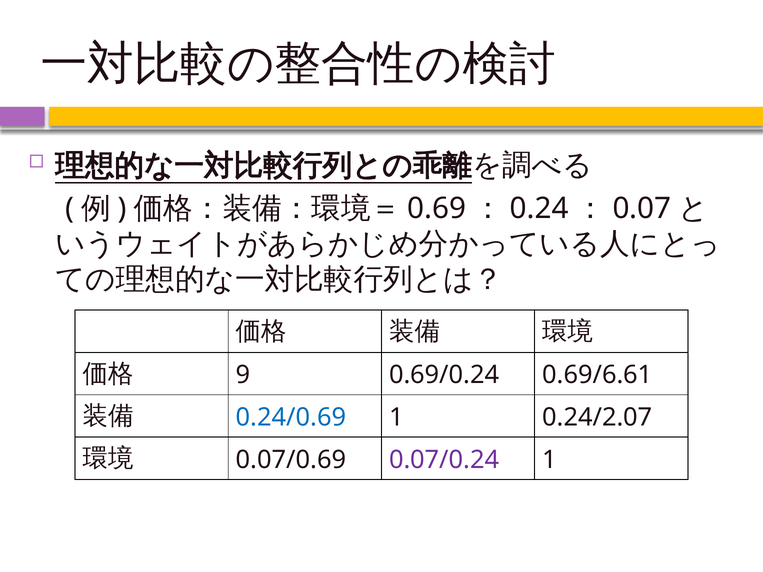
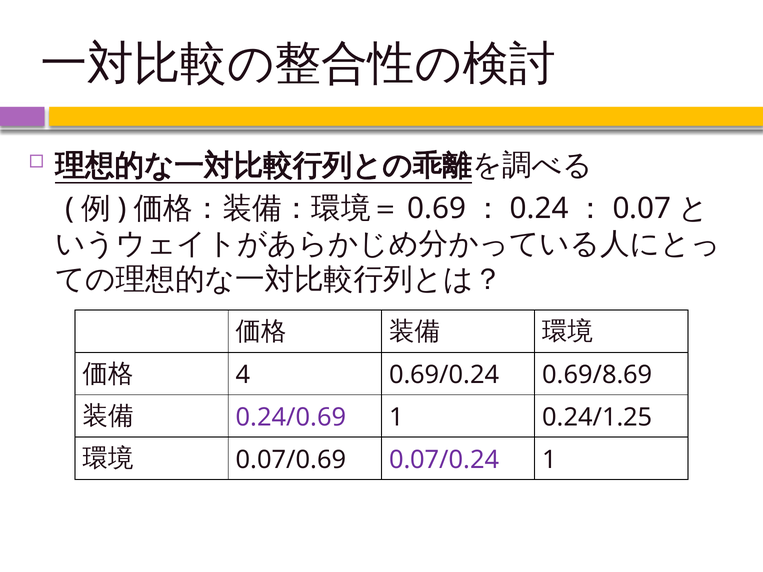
9: 9 -> 4
0.69/6.61: 0.69/6.61 -> 0.69/8.69
0.24/0.69 colour: blue -> purple
0.24/2.07: 0.24/2.07 -> 0.24/1.25
